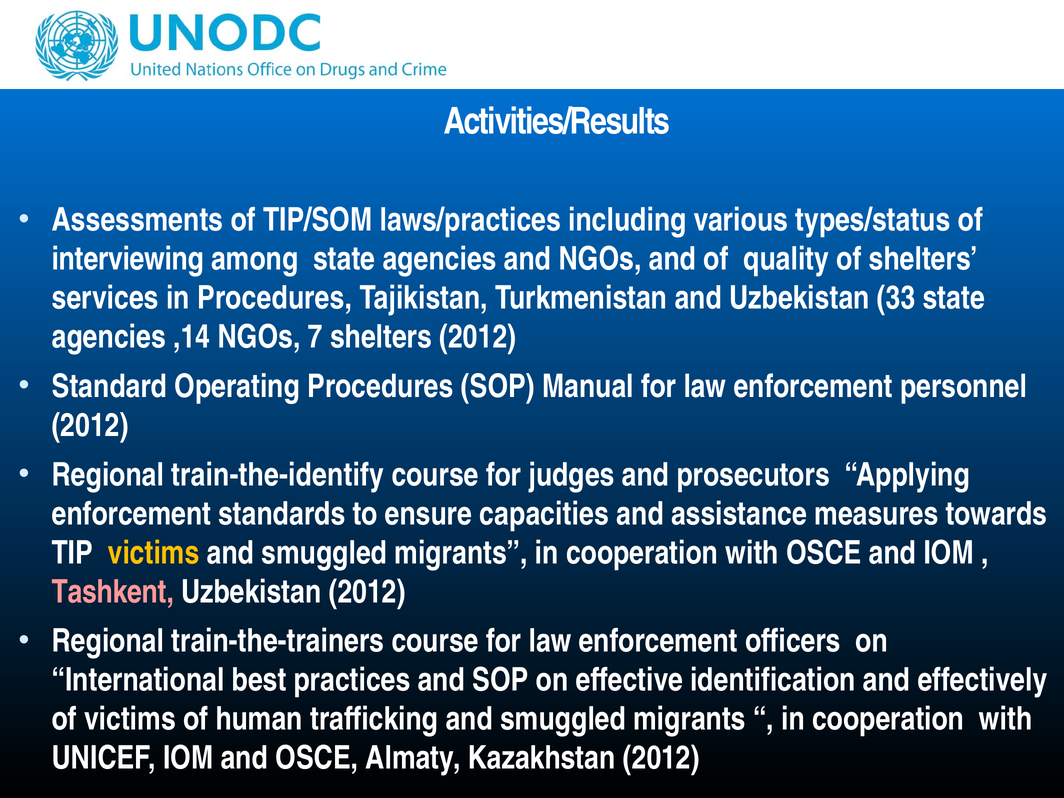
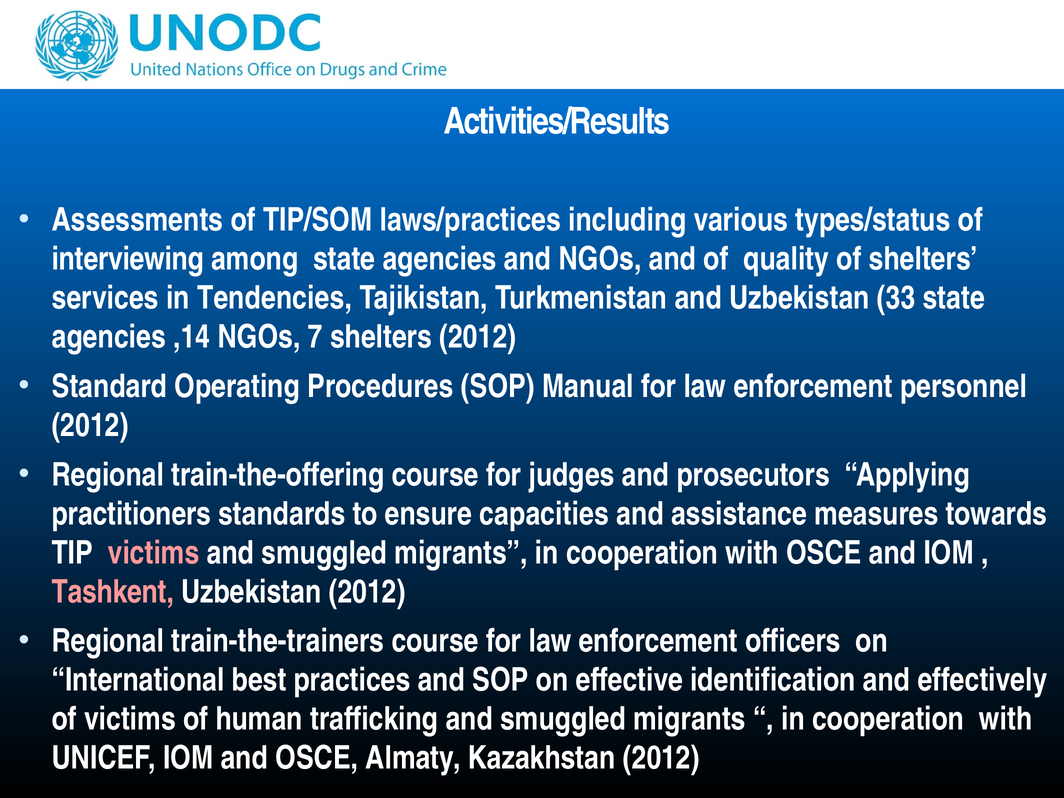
in Procedures: Procedures -> Tendencies
train-the-identify: train-the-identify -> train-the-offering
enforcement at (131, 514): enforcement -> practitioners
victims at (154, 553) colour: yellow -> pink
